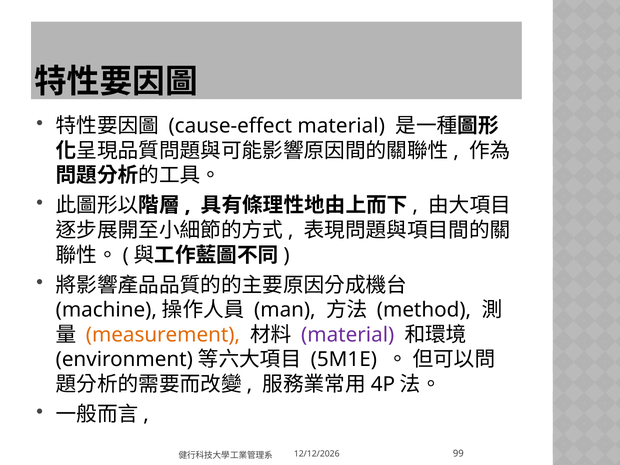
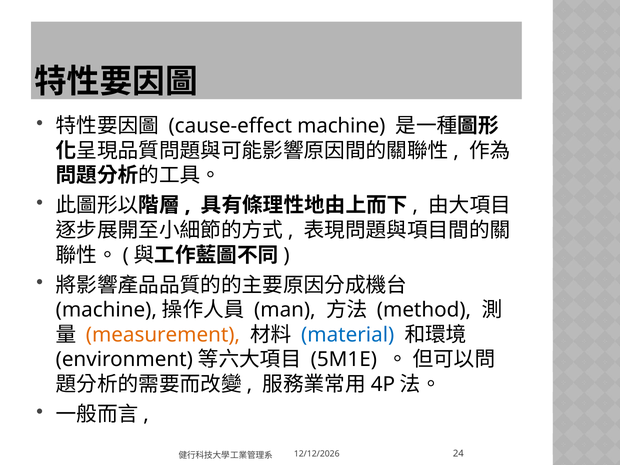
cause-effect material: material -> machine
material at (348, 335) colour: purple -> blue
99: 99 -> 24
